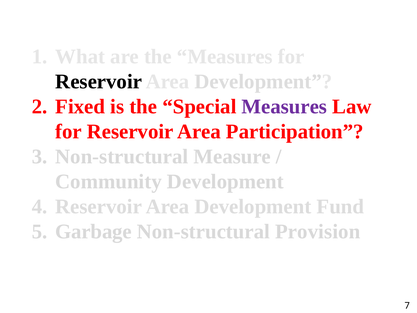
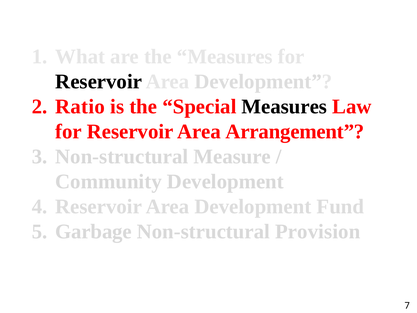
Fixed: Fixed -> Ratio
Measures at (284, 106) colour: purple -> black
Participation: Participation -> Arrangement
